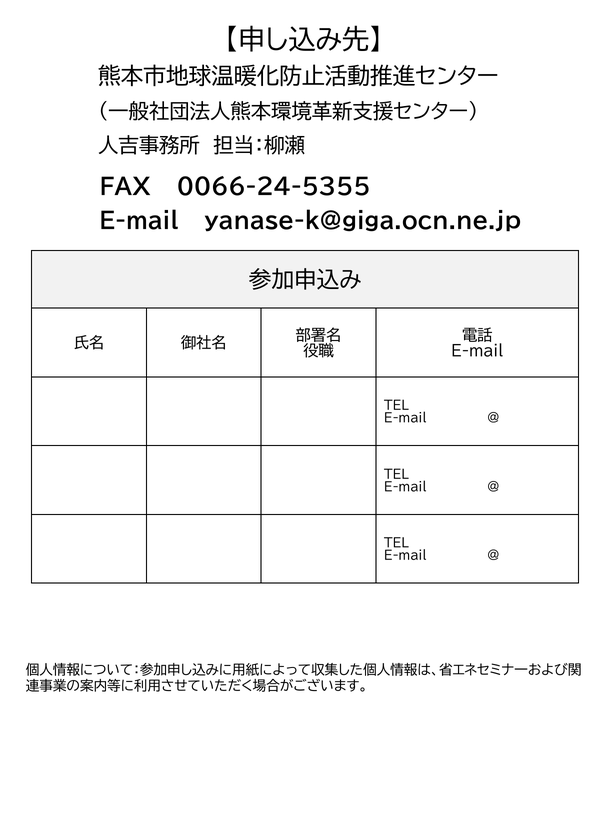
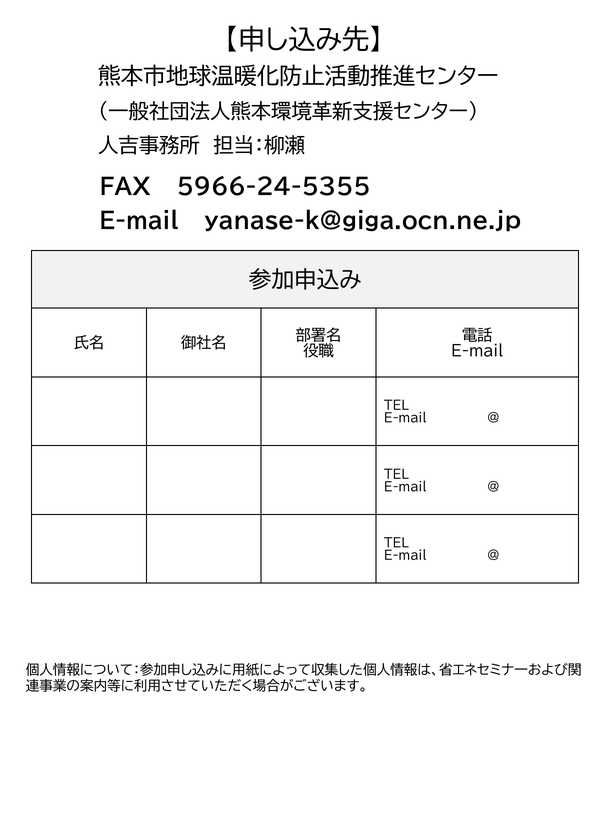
0066-24-5355: 0066-24-5355 -> 5966-24-5355
